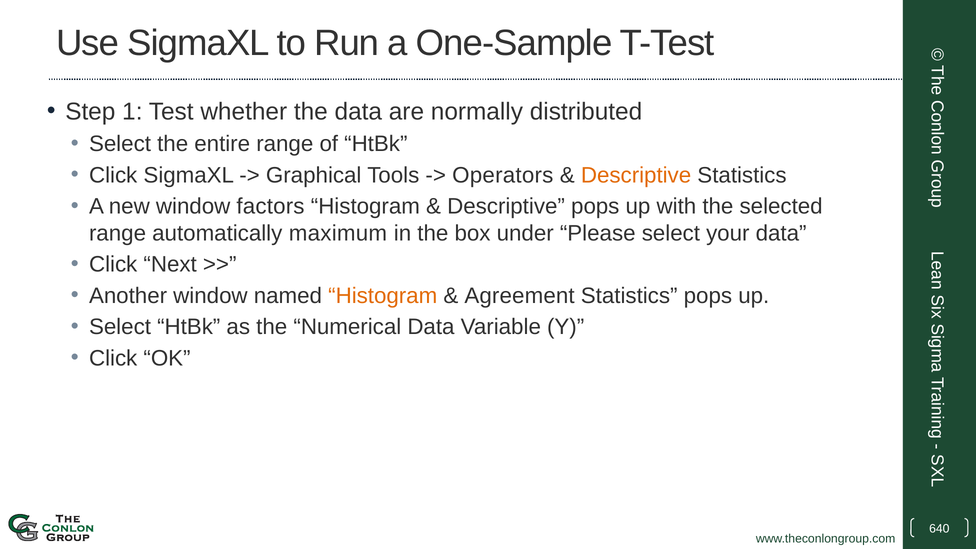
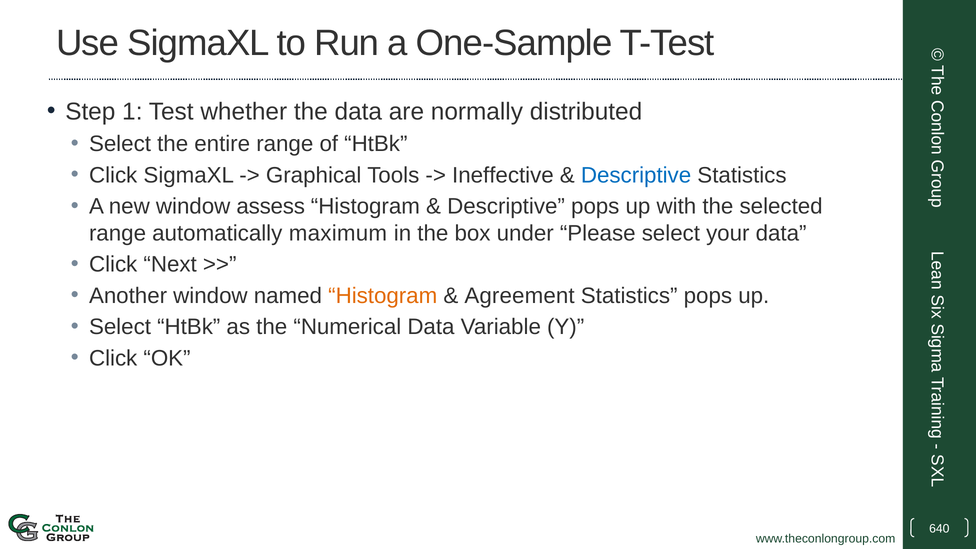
Operators: Operators -> Ineffective
Descriptive at (636, 175) colour: orange -> blue
factors: factors -> assess
